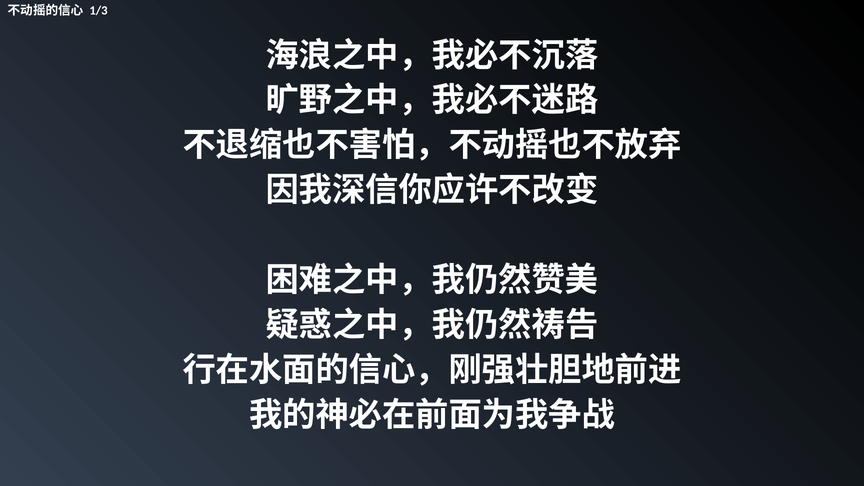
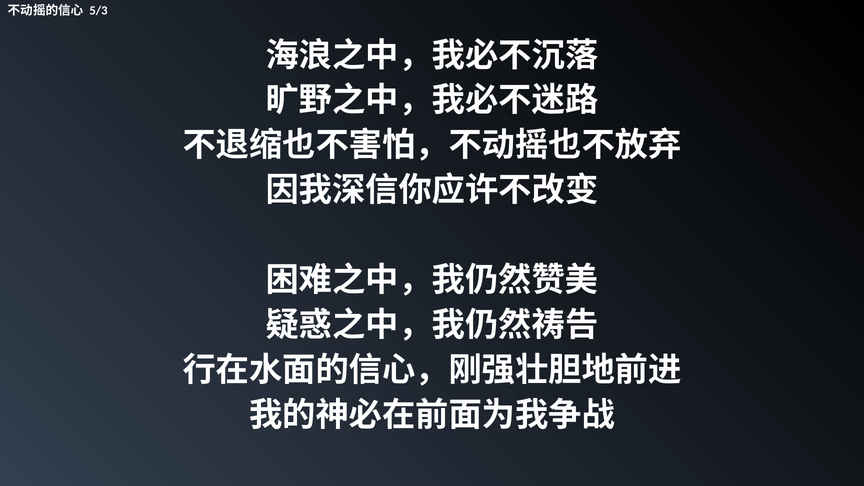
1/3: 1/3 -> 5/3
